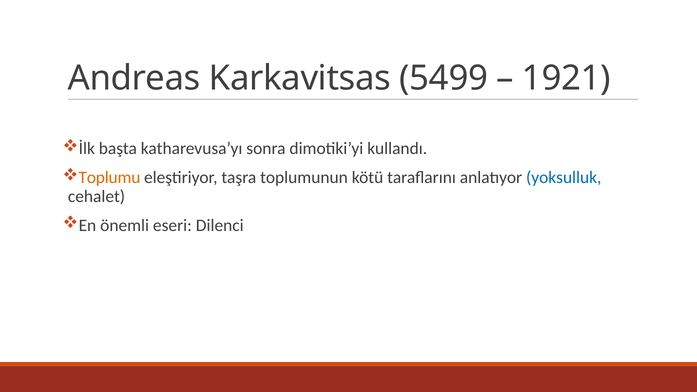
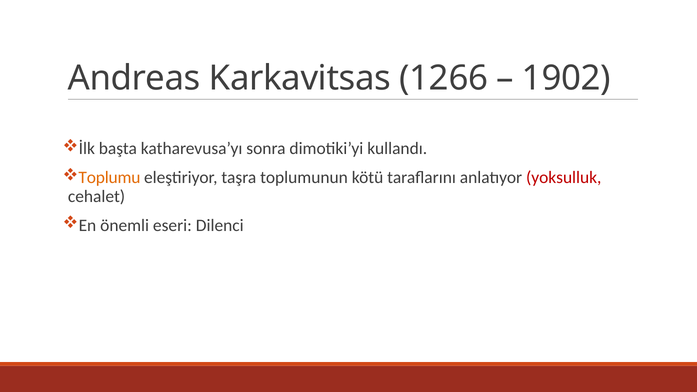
5499: 5499 -> 1266
1921: 1921 -> 1902
yoksulluk colour: blue -> red
